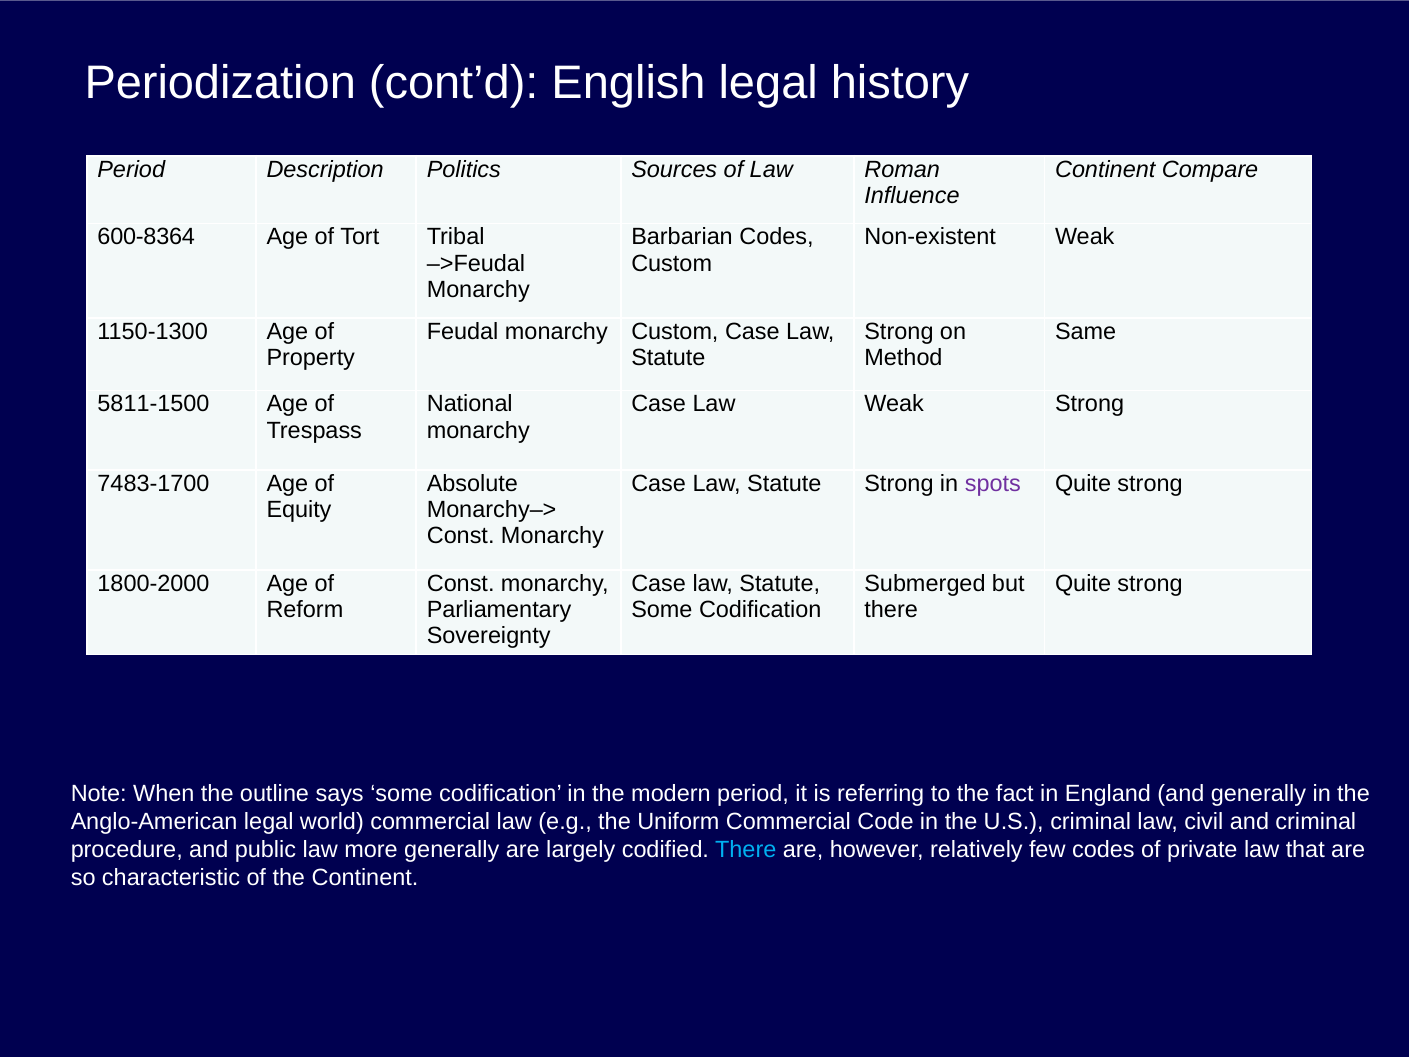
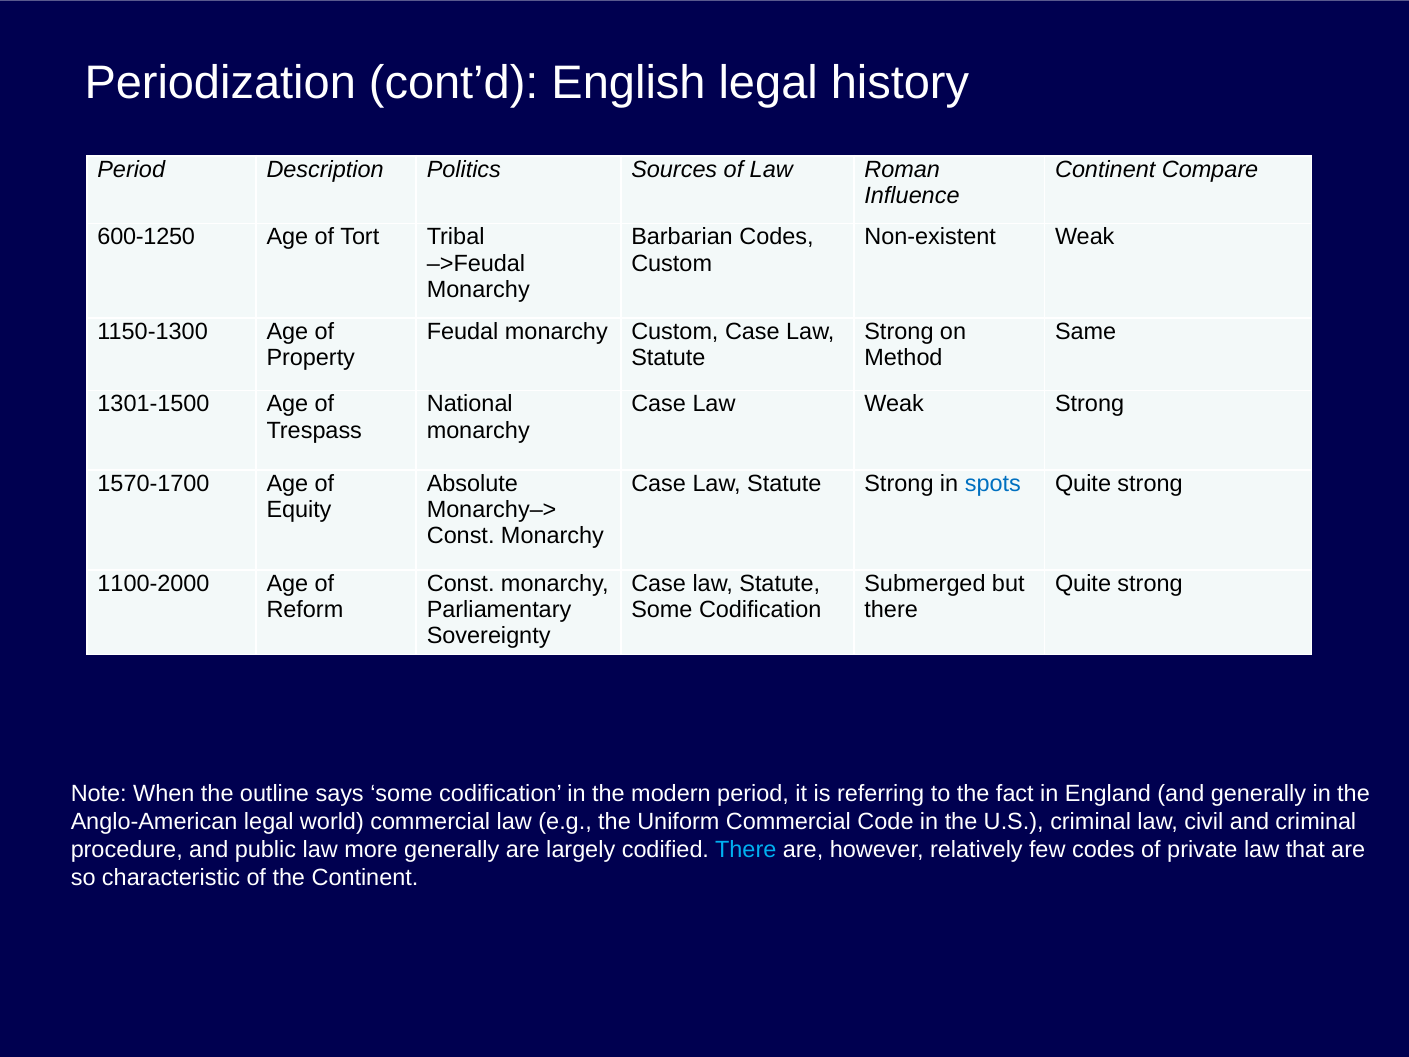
600-8364: 600-8364 -> 600-1250
5811-1500: 5811-1500 -> 1301-1500
7483-1700: 7483-1700 -> 1570-1700
spots colour: purple -> blue
1800-2000: 1800-2000 -> 1100-2000
